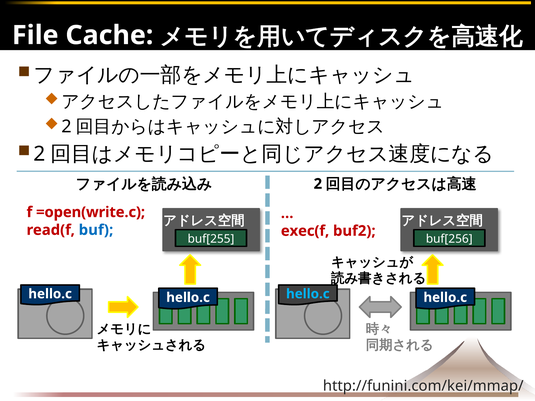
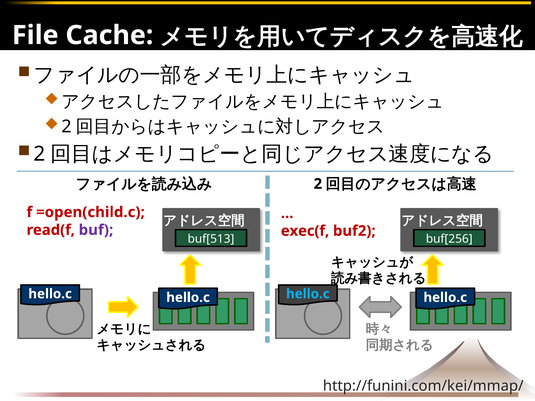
=open(write.c: =open(write.c -> =open(child.c
buf colour: blue -> purple
buf[255: buf[255 -> buf[513
